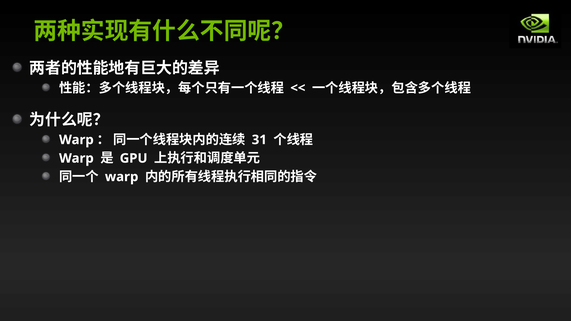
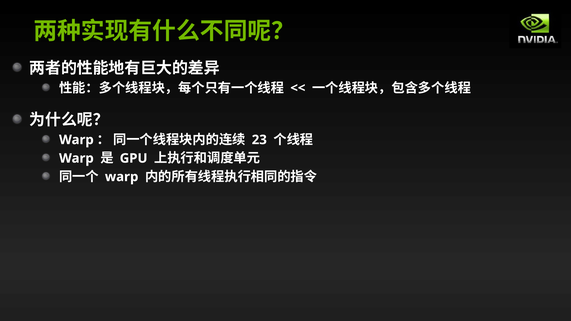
31: 31 -> 23
